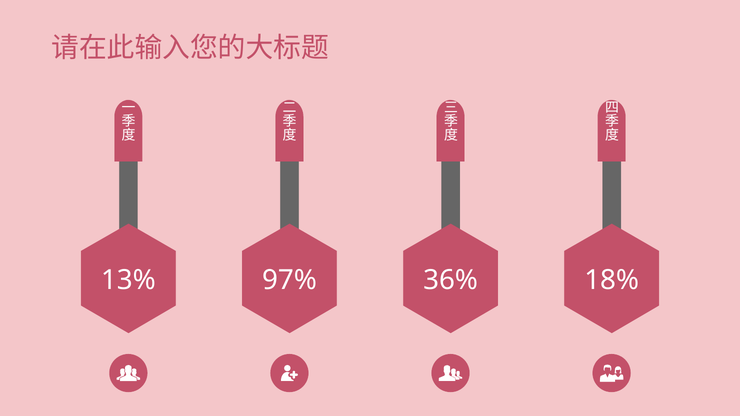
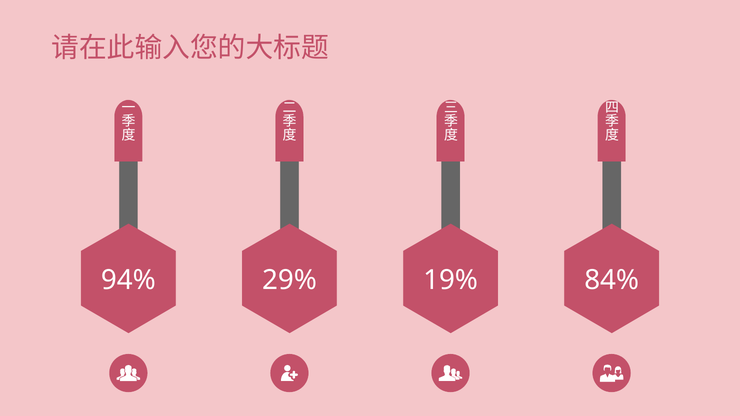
13%: 13% -> 94%
97%: 97% -> 29%
36%: 36% -> 19%
18%: 18% -> 84%
